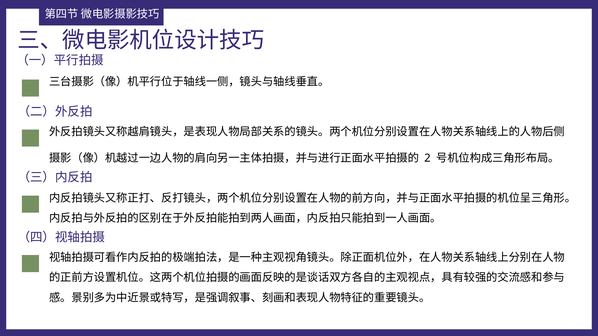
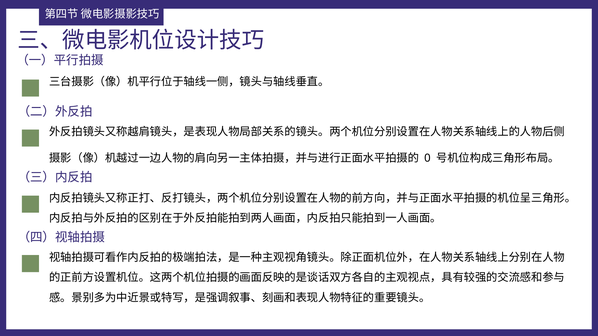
2: 2 -> 0
